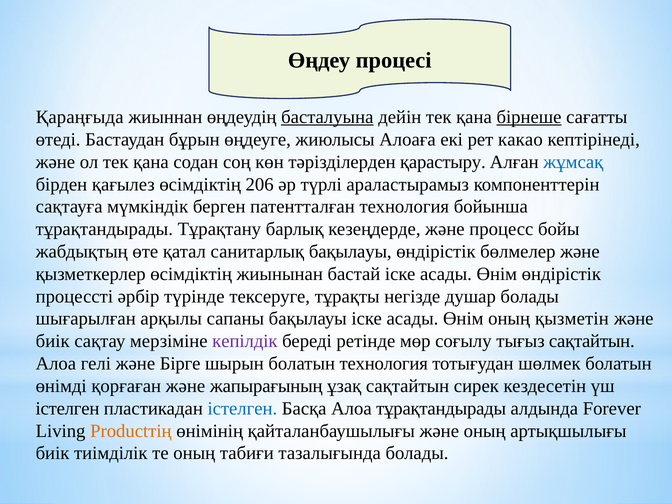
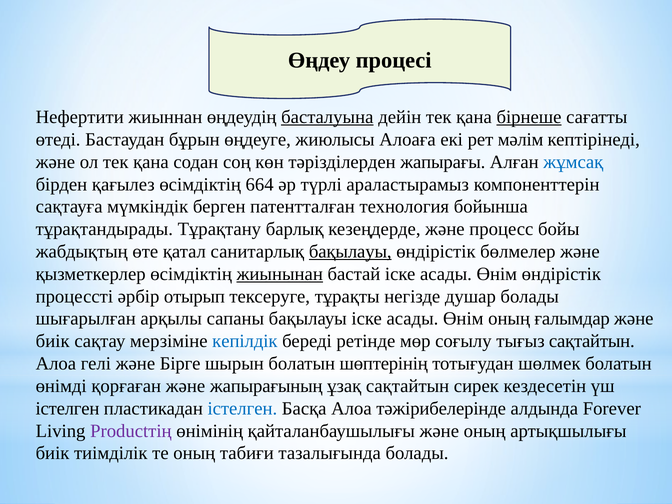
Қараңғыда: Қараңғыда -> Нефертити
какао: какао -> мәлім
қарастыру: қарастыру -> жапырағы
206: 206 -> 664
бақылауы at (350, 252) underline: none -> present
жиынынан underline: none -> present
түрінде: түрінде -> отырып
қызметін: қызметін -> ғалымдар
кепiлдiк colour: purple -> blue
болатын технология: технология -> шөптерінің
Алоа тұрақтандырады: тұрақтандырады -> тәжірибелерінде
Productтiң colour: orange -> purple
